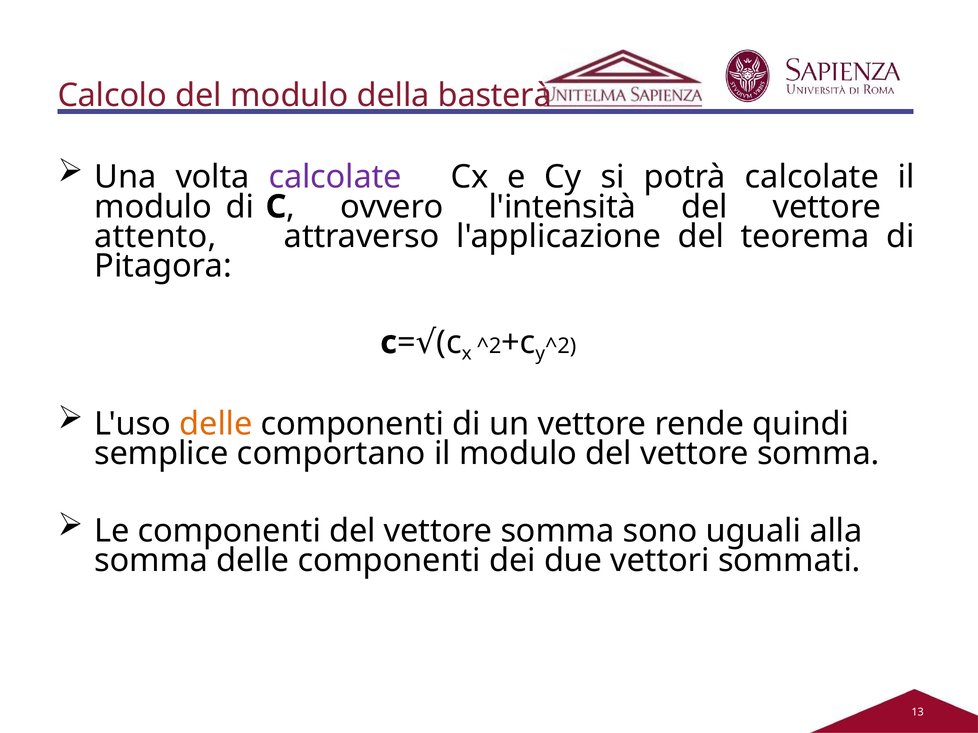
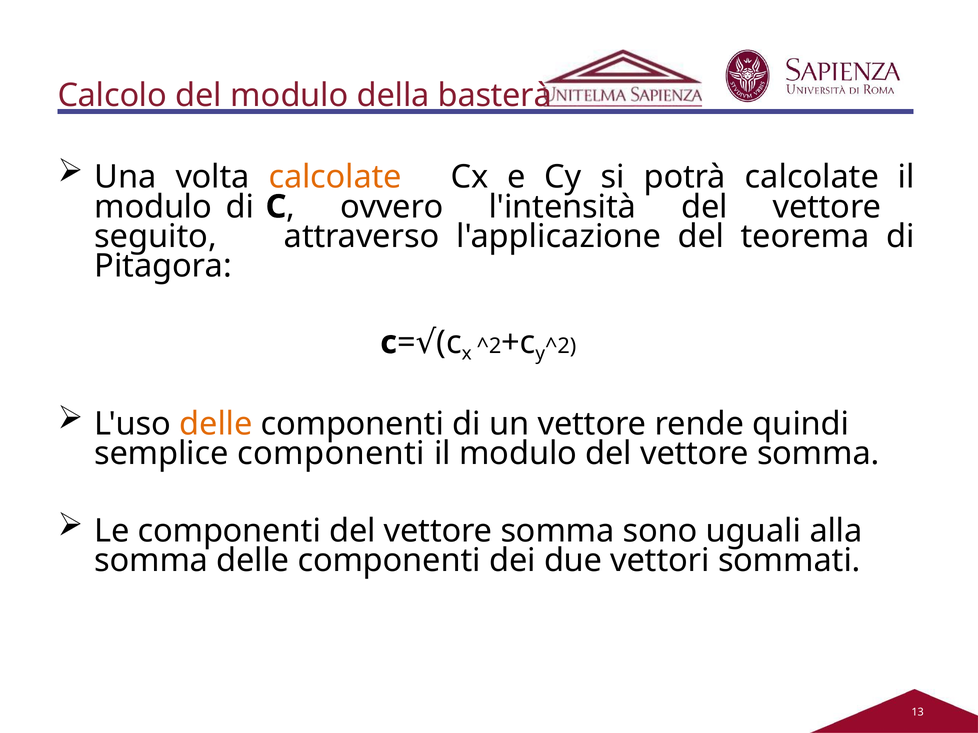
calcolate at (335, 177) colour: purple -> orange
attento: attento -> seguito
semplice comportano: comportano -> componenti
